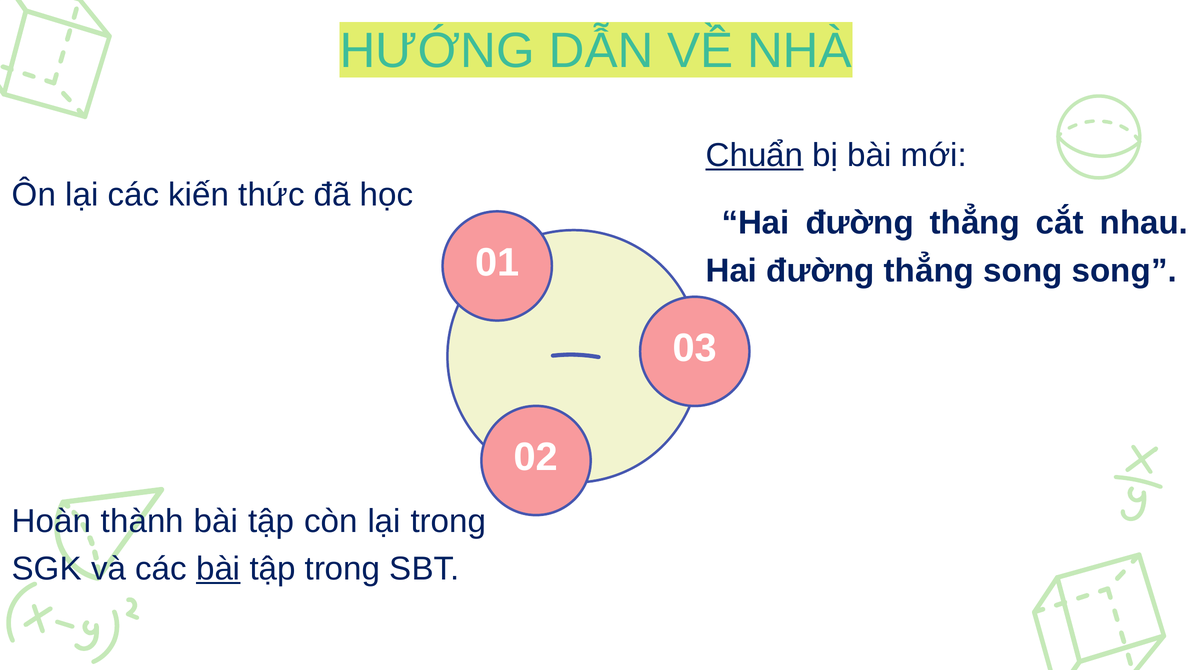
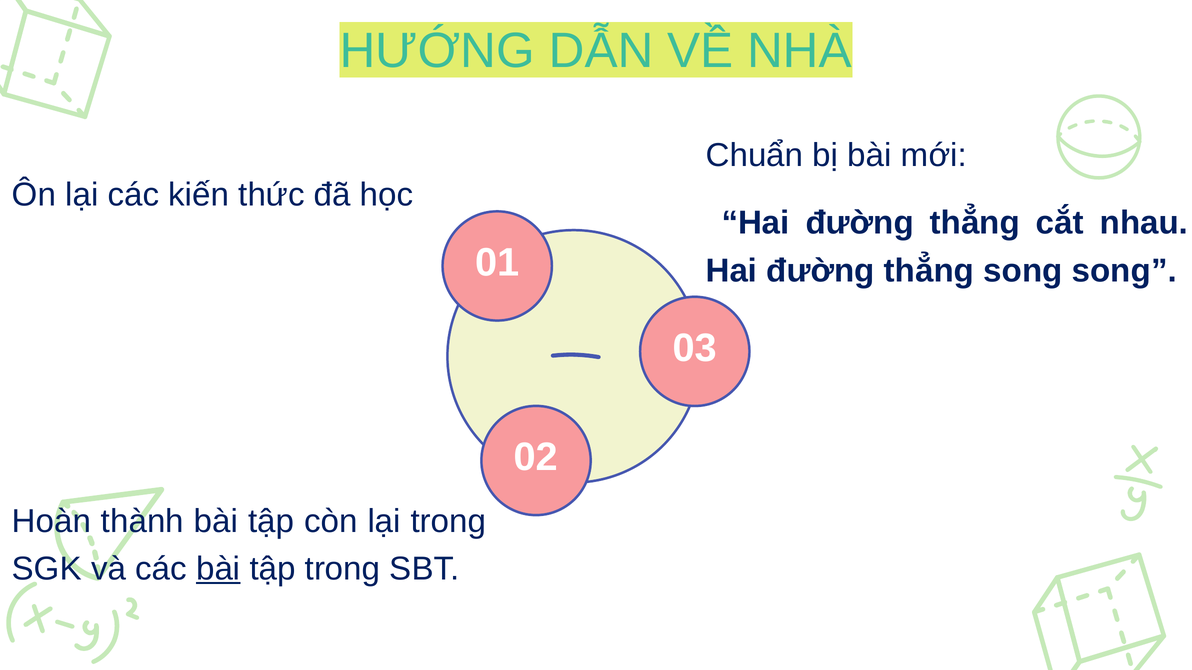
Chuẩn underline: present -> none
